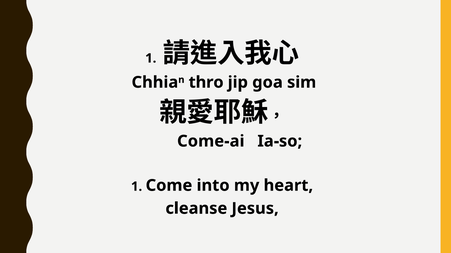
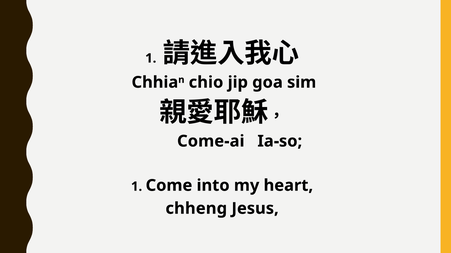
thro: thro -> chio
cleanse: cleanse -> chheng
